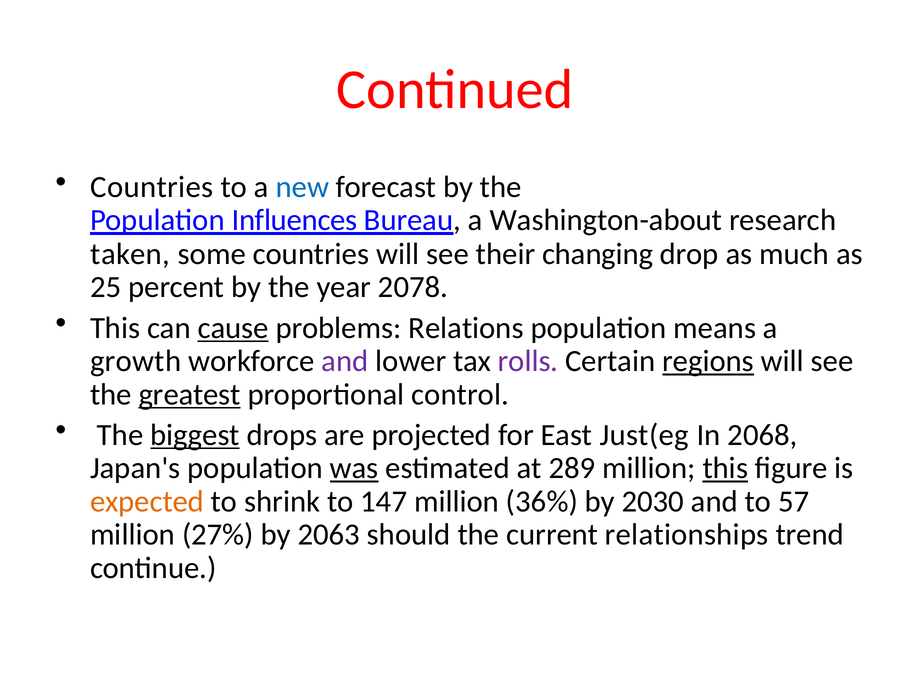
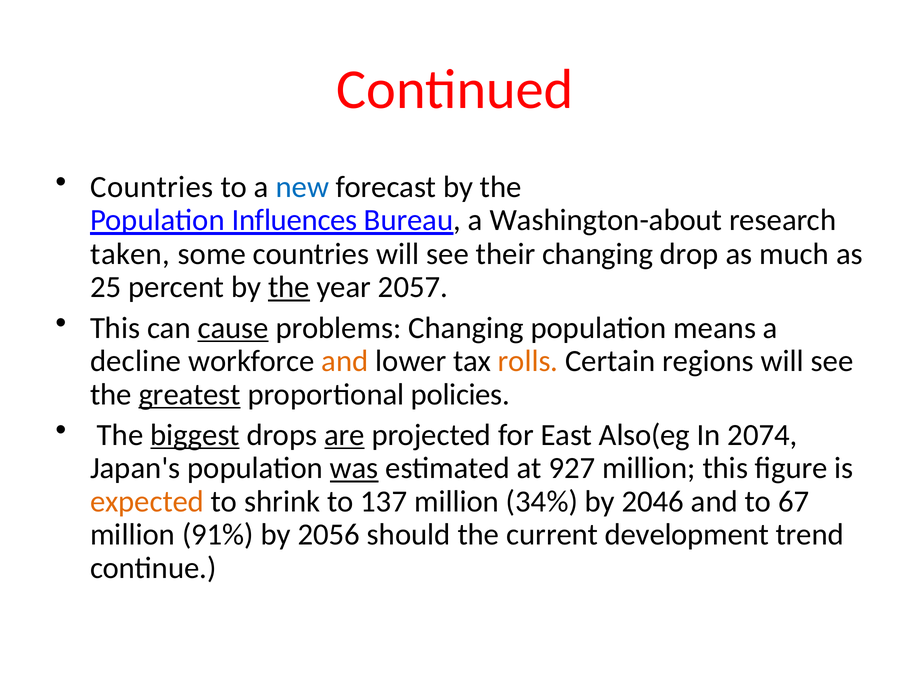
the at (289, 287) underline: none -> present
2078: 2078 -> 2057
problems Relations: Relations -> Changing
growth: growth -> decline
and at (345, 361) colour: purple -> orange
rolls colour: purple -> orange
regions underline: present -> none
control: control -> policies
are underline: none -> present
Just(eg: Just(eg -> Also(eg
2068: 2068 -> 2074
289: 289 -> 927
this at (725, 468) underline: present -> none
147: 147 -> 137
36%: 36% -> 34%
2030: 2030 -> 2046
57: 57 -> 67
27%: 27% -> 91%
2063: 2063 -> 2056
relationships: relationships -> development
